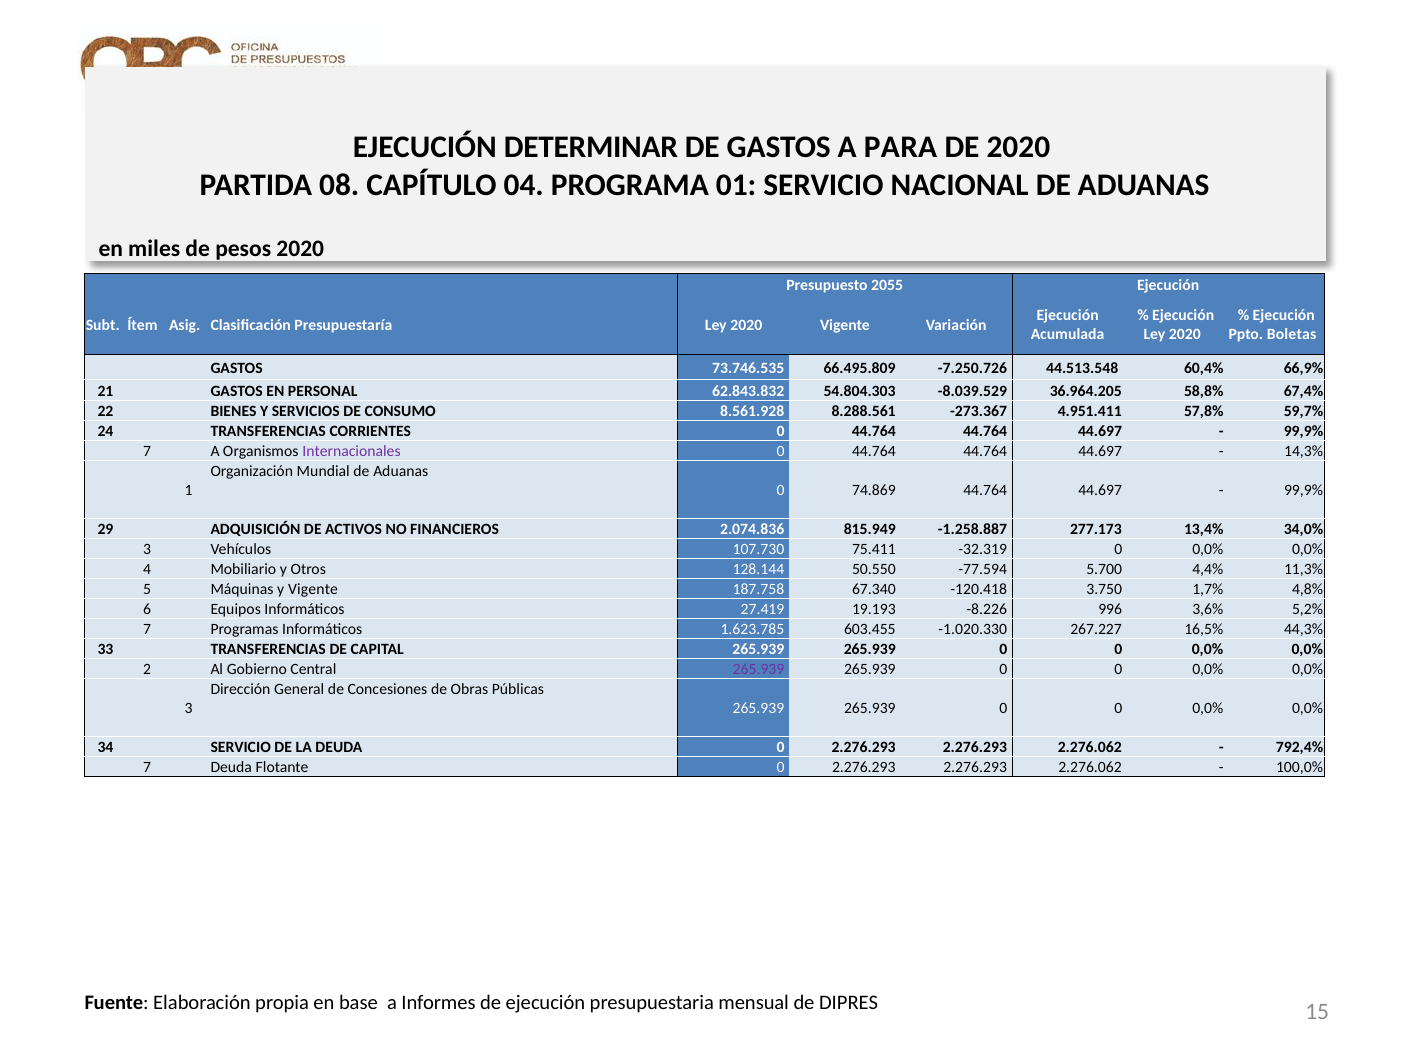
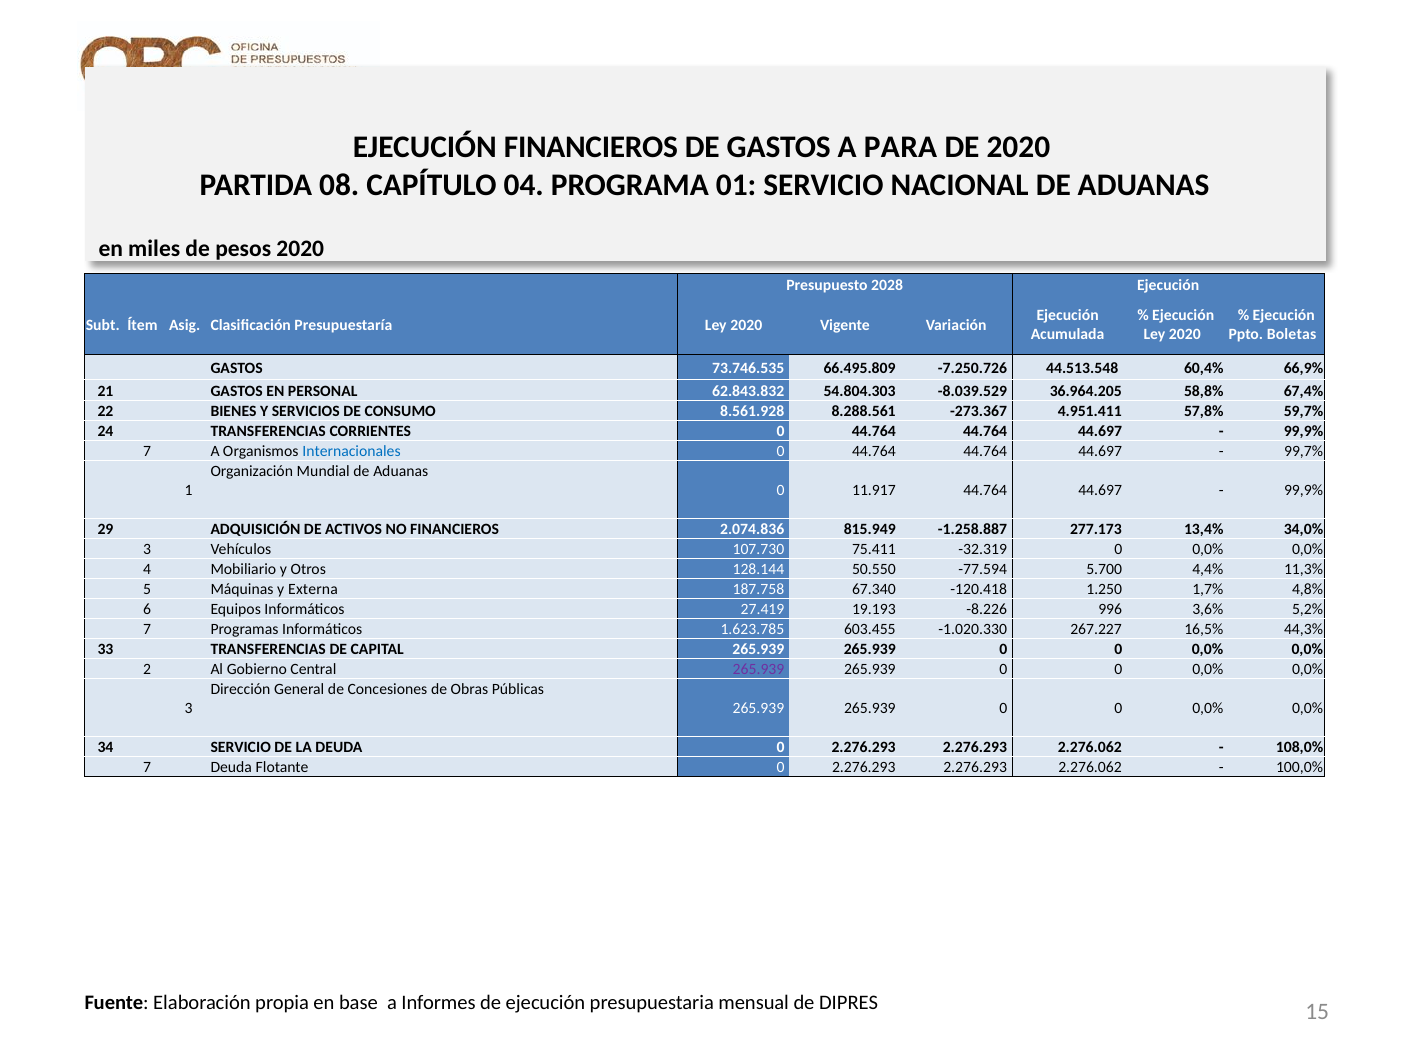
EJECUCIÓN DETERMINAR: DETERMINAR -> FINANCIEROS
2055: 2055 -> 2028
Internacionales colour: purple -> blue
14,3%: 14,3% -> 99,7%
74.869: 74.869 -> 11.917
y Vigente: Vigente -> Externa
3.750: 3.750 -> 1.250
792,4%: 792,4% -> 108,0%
